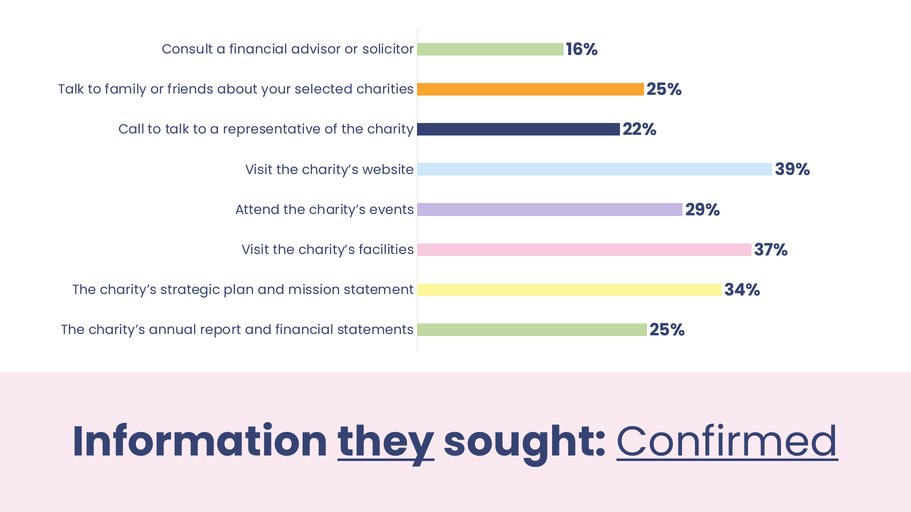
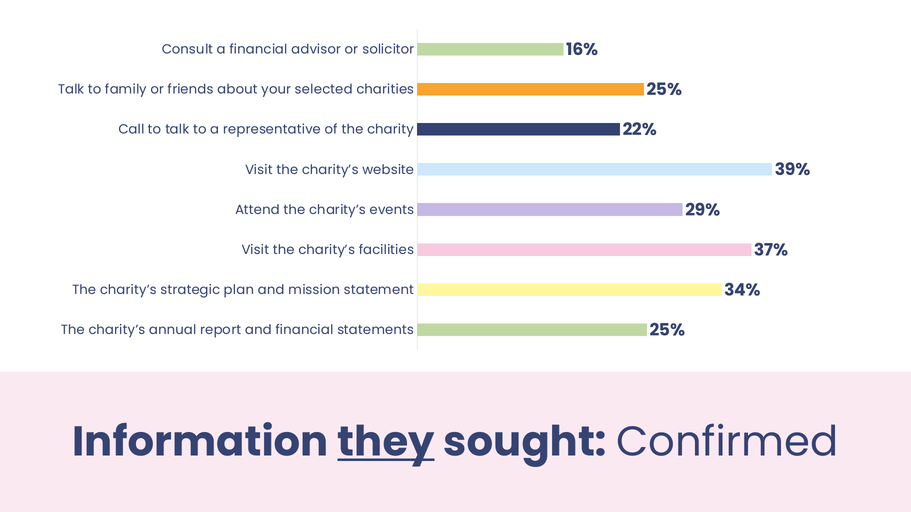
Confirmed underline: present -> none
